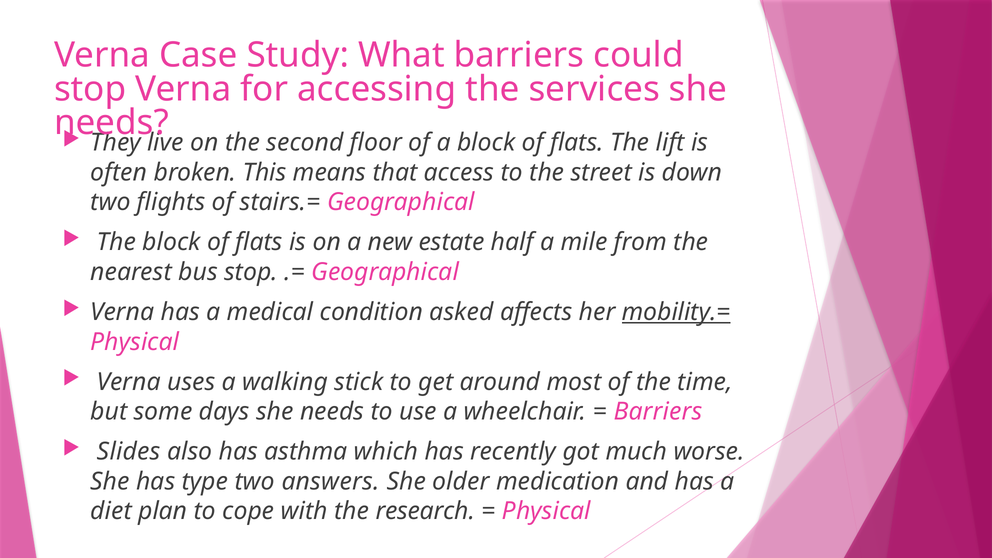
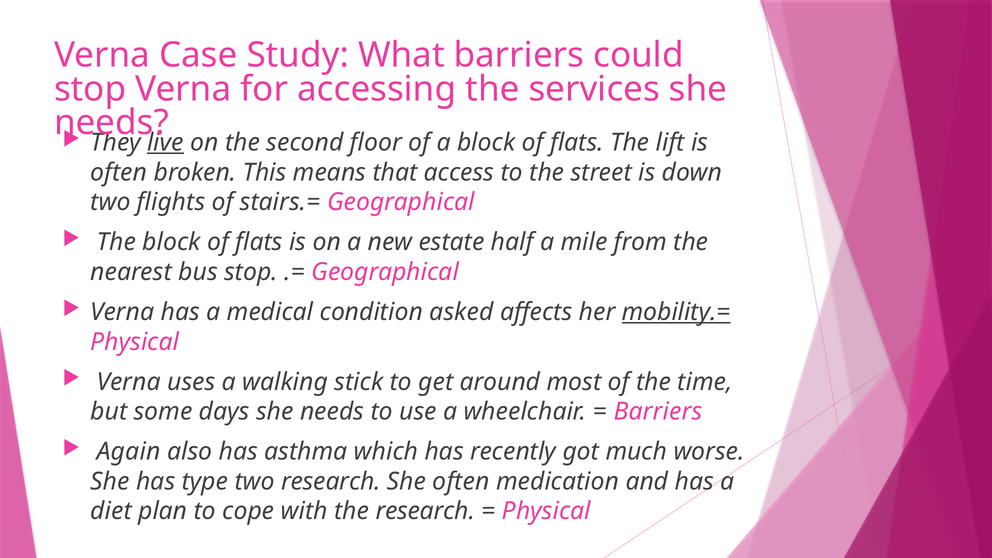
live underline: none -> present
Slides: Slides -> Again
two answers: answers -> research
She older: older -> often
